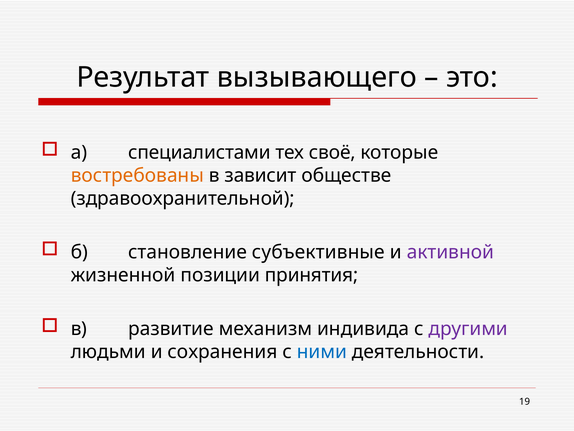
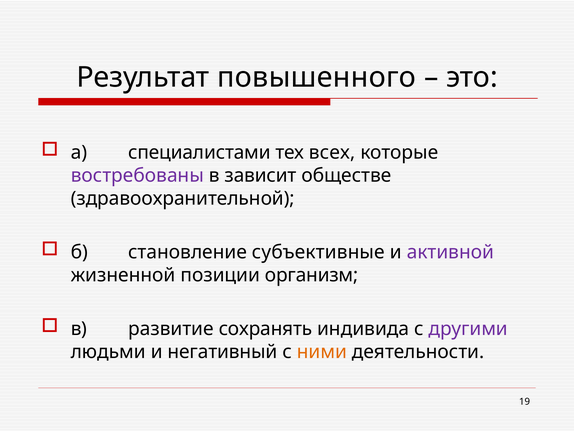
вызывающего: вызывающего -> повышенного
своё: своё -> всех
востребованы colour: orange -> purple
принятия: принятия -> организм
механизм: механизм -> сохранять
сохранения: сохранения -> негативный
ними colour: blue -> orange
